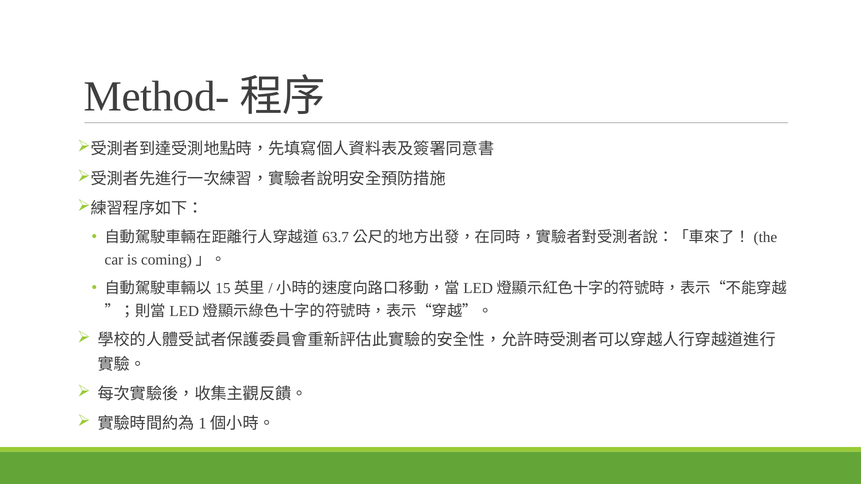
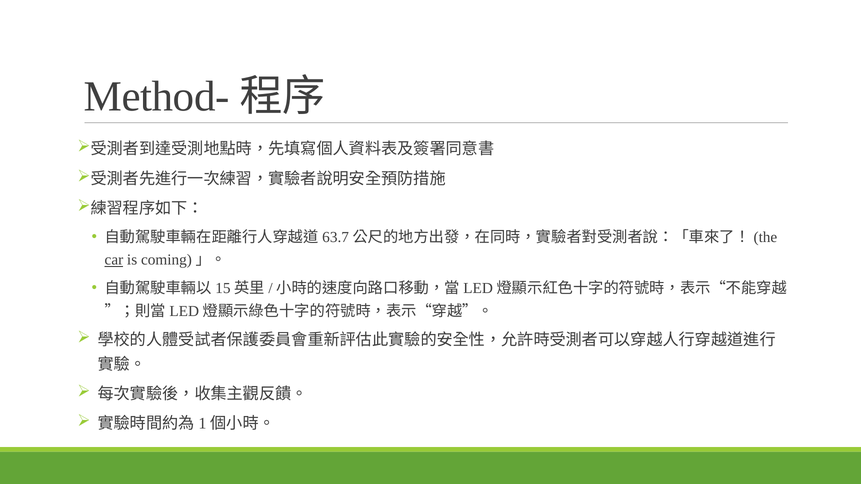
car underline: none -> present
